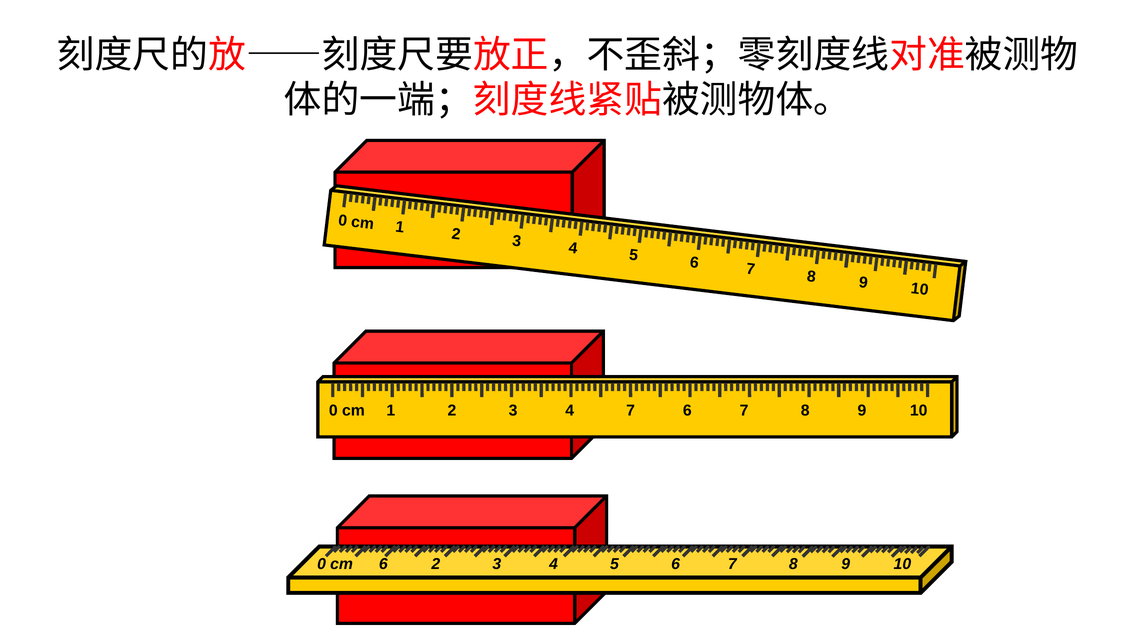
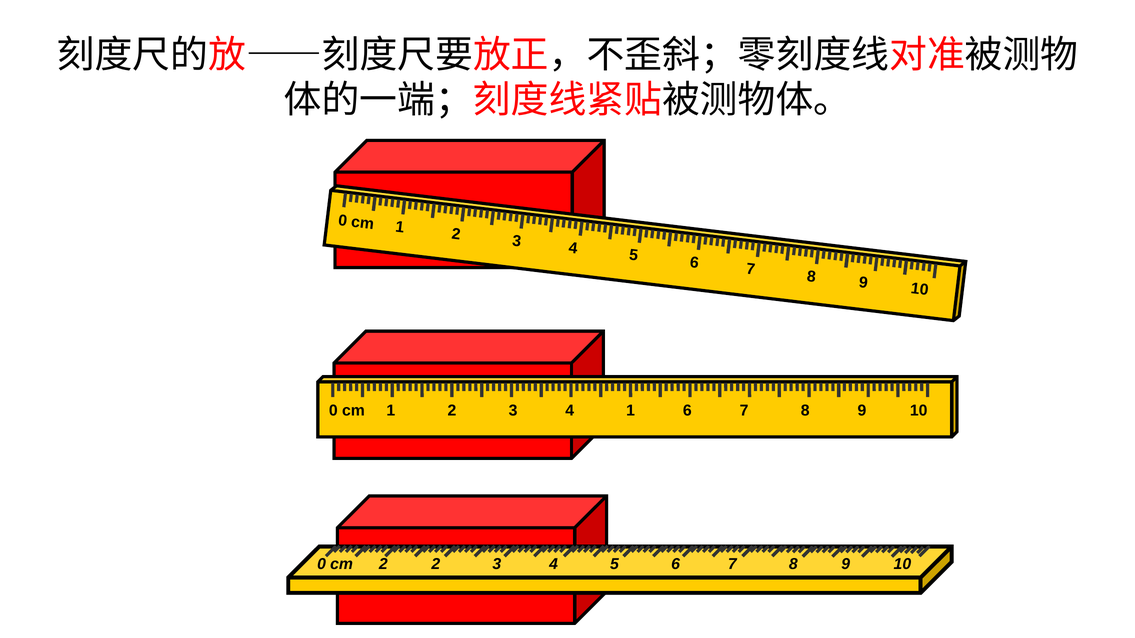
4 7: 7 -> 1
cm 6: 6 -> 2
